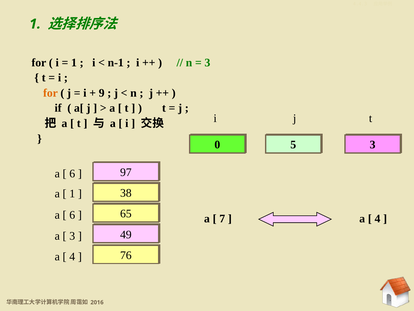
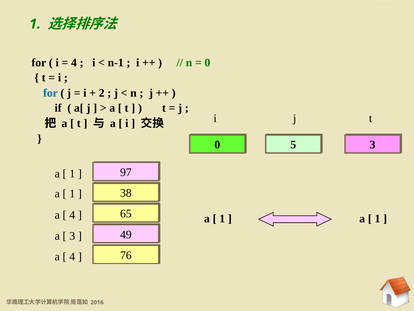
1 at (74, 62): 1 -> 4
3 at (207, 62): 3 -> 0
for at (50, 93) colour: orange -> blue
9: 9 -> 2
6 at (72, 173): 6 -> 1
6 at (72, 215): 6 -> 4
7 at (222, 218): 7 -> 1
4 at (378, 218): 4 -> 1
